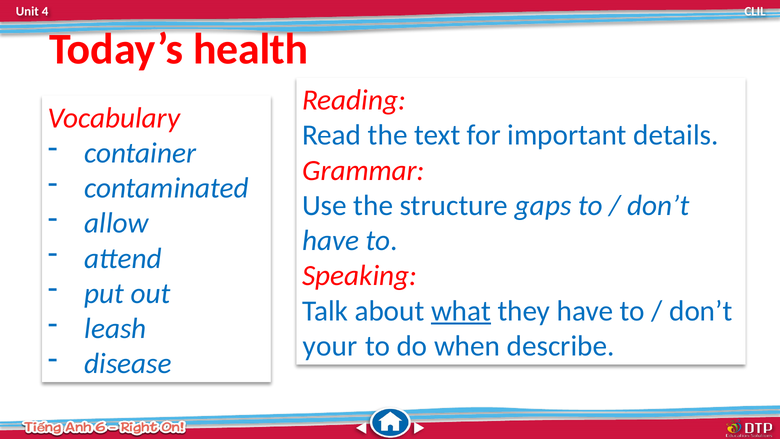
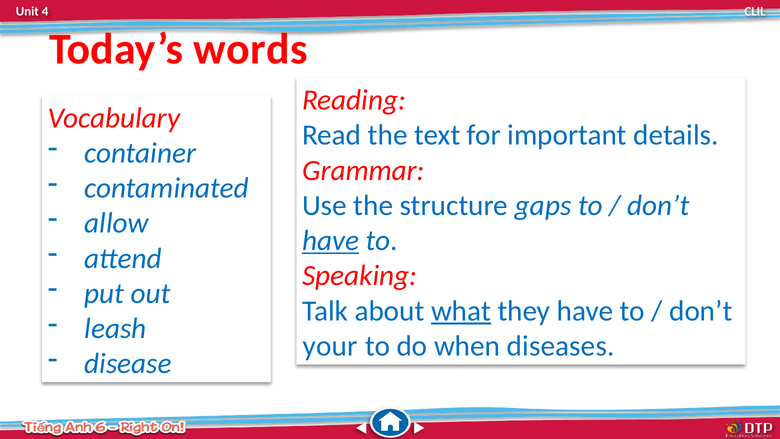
health: health -> words
have at (331, 241) underline: none -> present
describe: describe -> diseases
